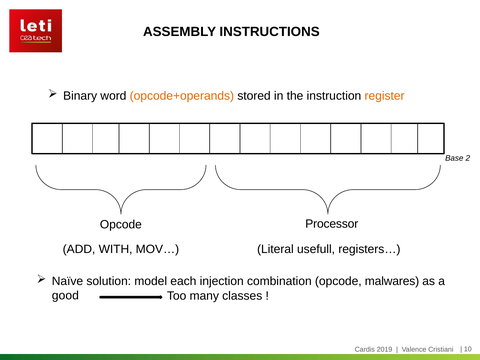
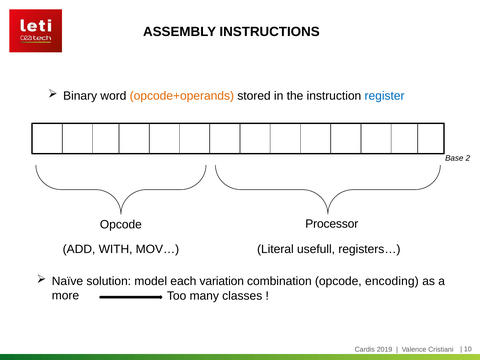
register colour: orange -> blue
injection: injection -> variation
malwares: malwares -> encoding
good: good -> more
